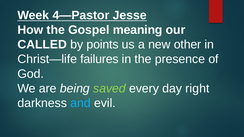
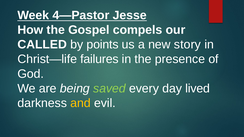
meaning: meaning -> compels
other: other -> story
right: right -> lived
and colour: light blue -> yellow
